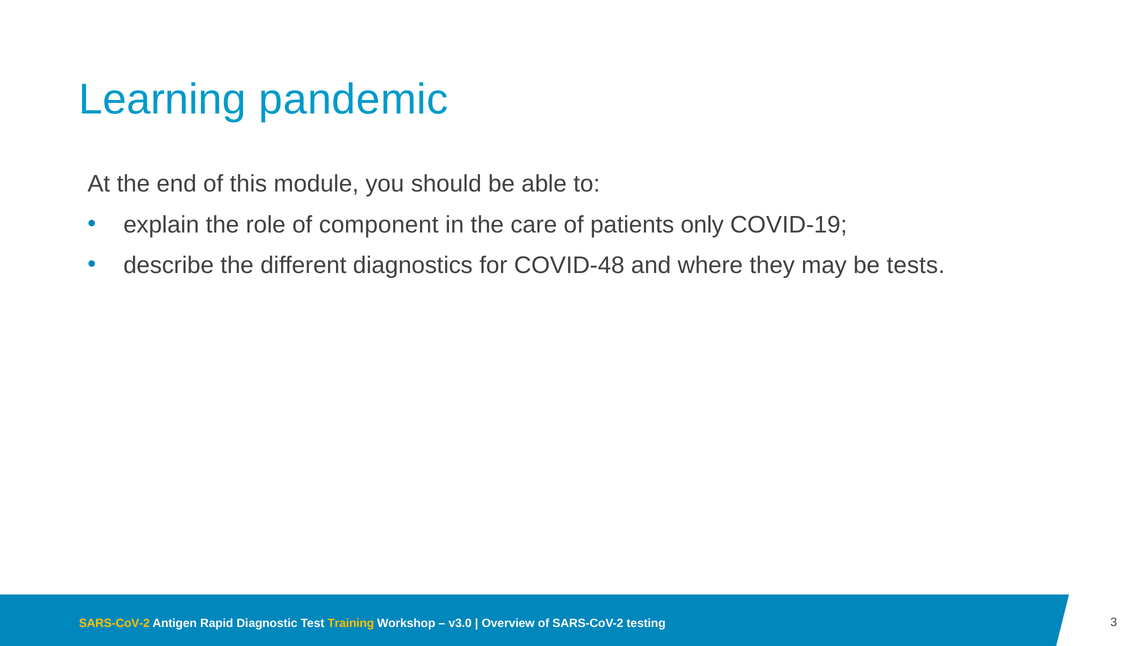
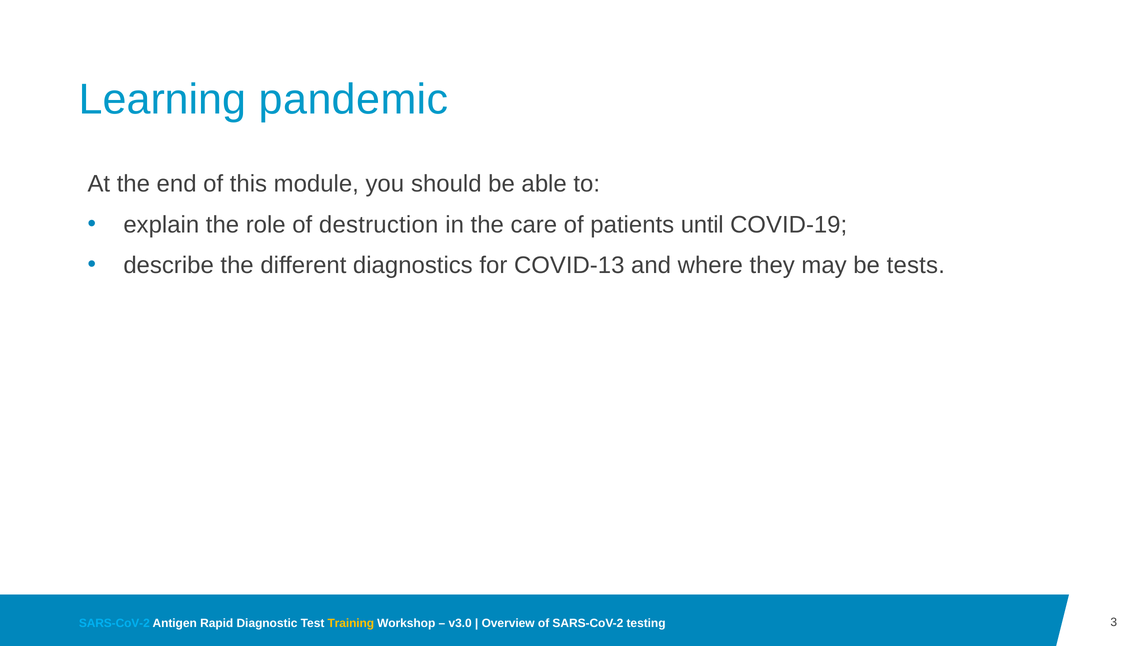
component: component -> destruction
only: only -> until
COVID-48: COVID-48 -> COVID-13
SARS-CoV-2 at (114, 623) colour: yellow -> light blue
